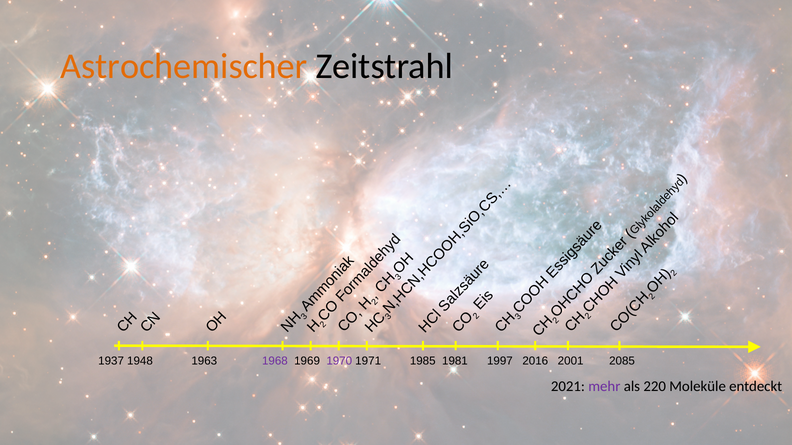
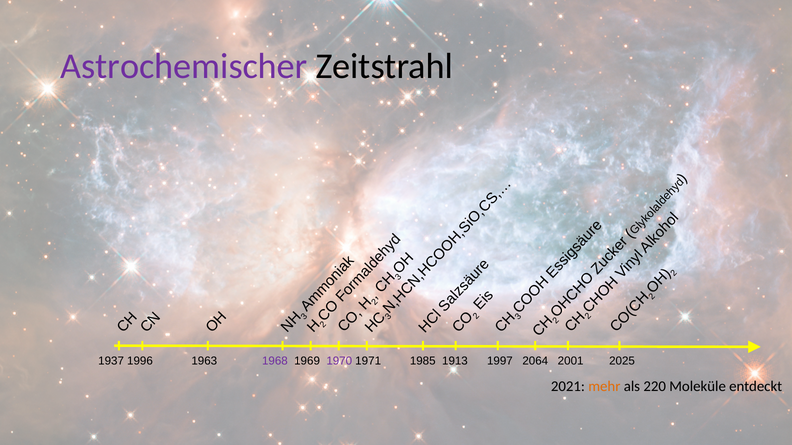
Astrochemischer colour: orange -> purple
1948: 1948 -> 1996
1981: 1981 -> 1913
2016: 2016 -> 2064
2085: 2085 -> 2025
mehr colour: purple -> orange
